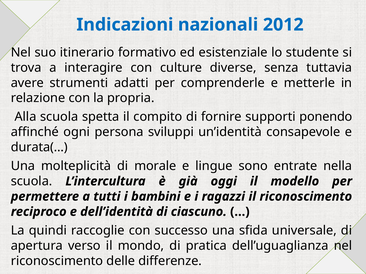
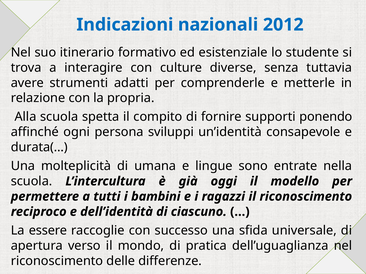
morale: morale -> umana
quindi: quindi -> essere
